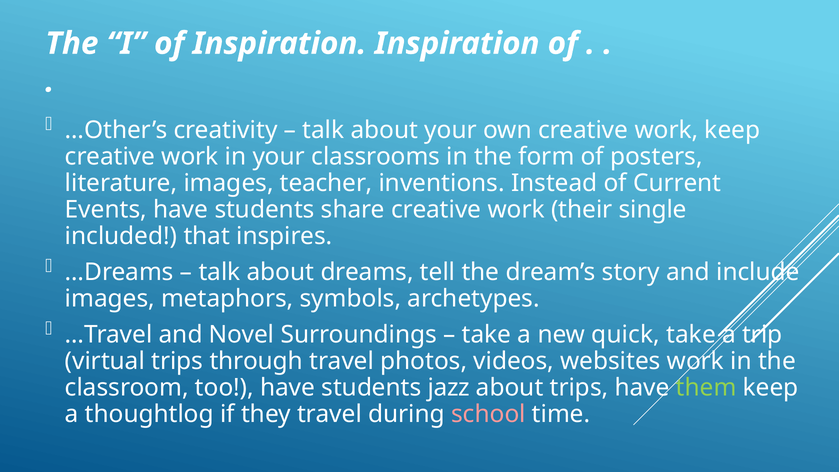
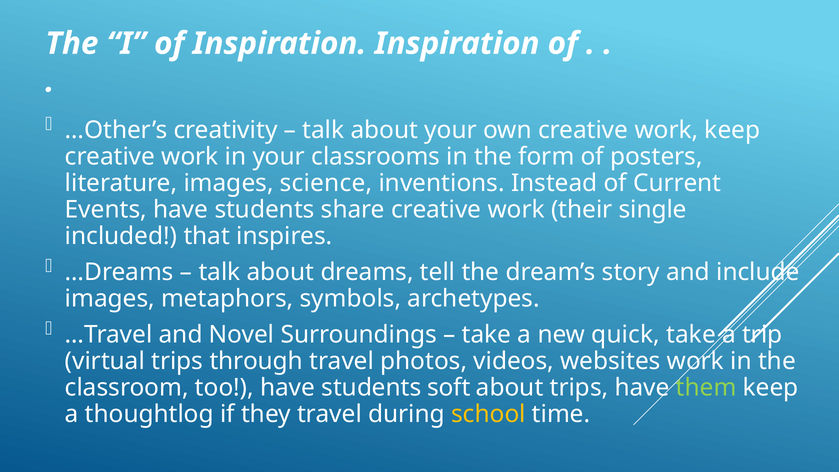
teacher: teacher -> science
jazz: jazz -> soft
school colour: pink -> yellow
